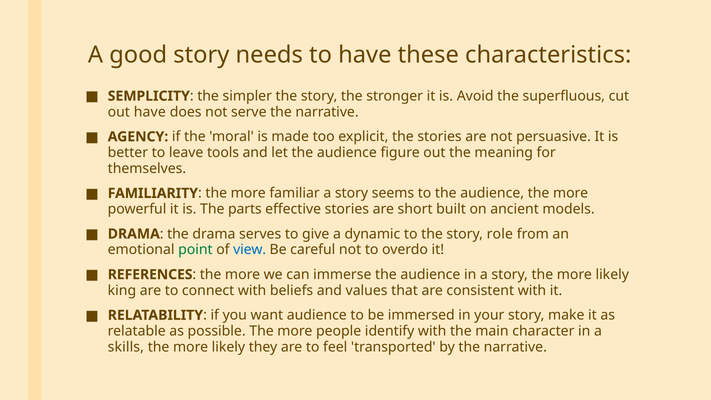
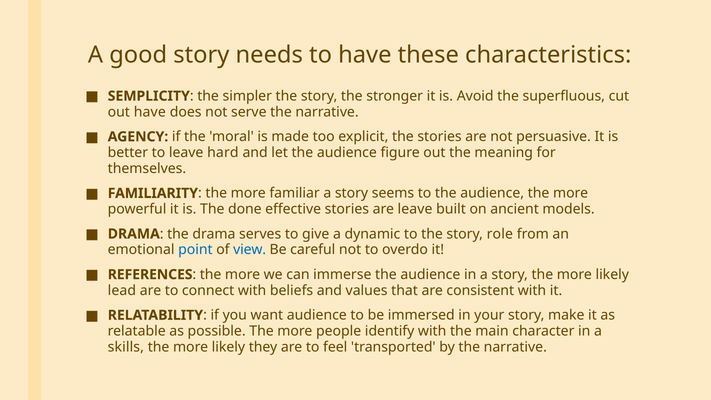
tools: tools -> hard
parts: parts -> done
are short: short -> leave
point colour: green -> blue
king: king -> lead
